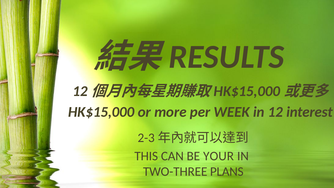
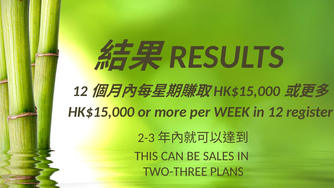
interest: interest -> register
YOUR: YOUR -> SALES
